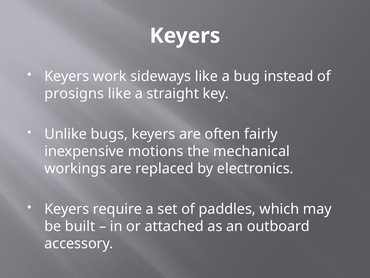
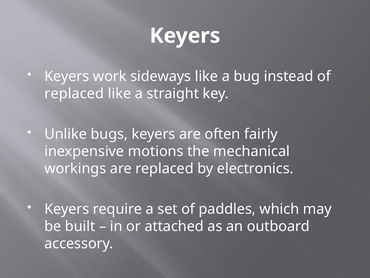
prosigns at (74, 93): prosigns -> replaced
